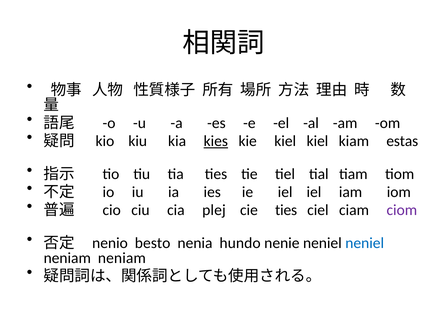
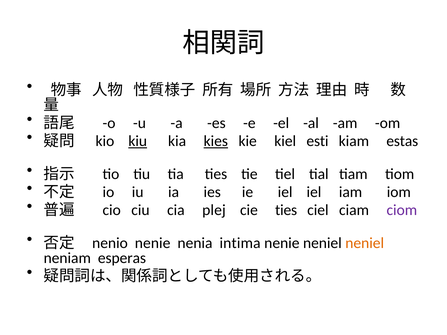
kiu underline: none -> present
kiel kiel: kiel -> esti
nenio besto: besto -> nenie
hundo: hundo -> intima
neniel at (365, 243) colour: blue -> orange
neniam neniam: neniam -> esperas
